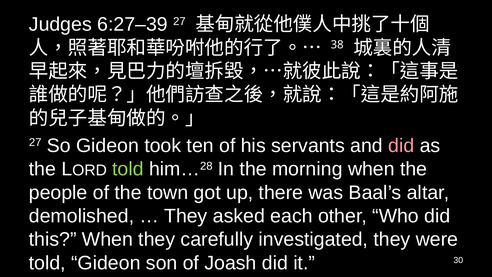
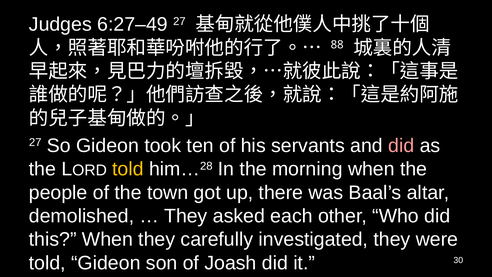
6:27–39: 6:27–39 -> 6:27–49
38: 38 -> 88
told at (128, 169) colour: light green -> yellow
